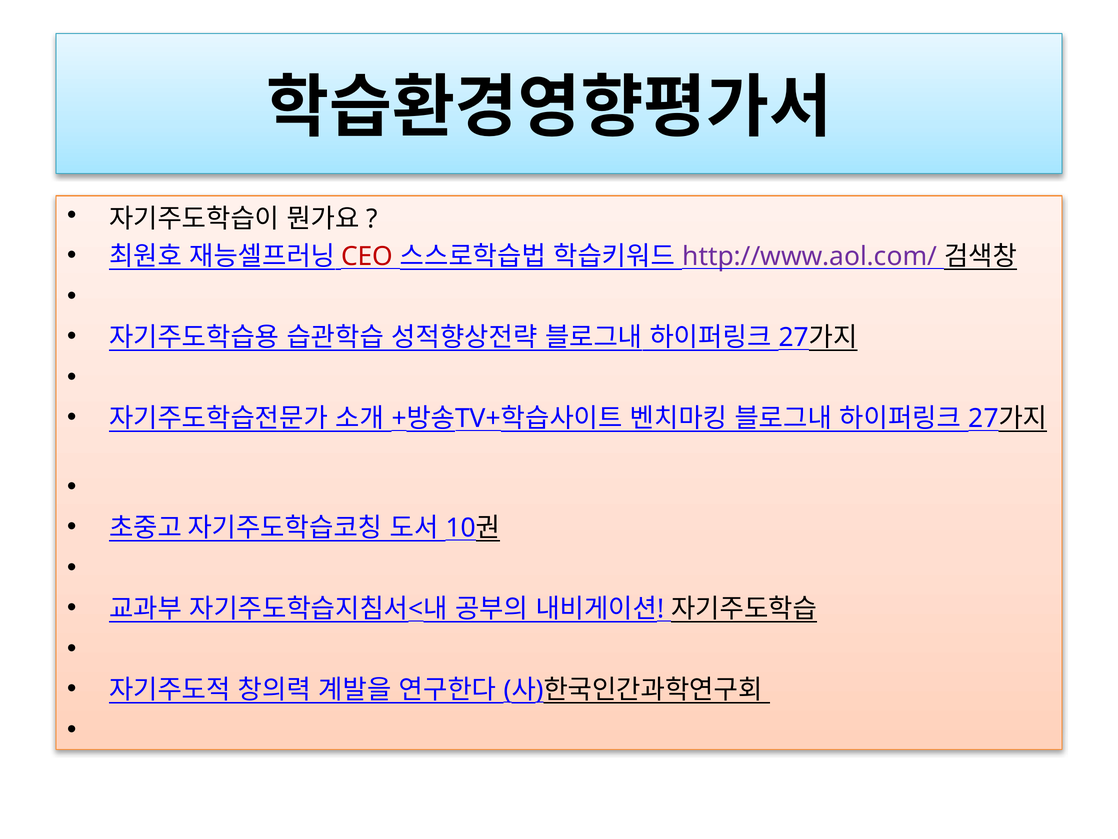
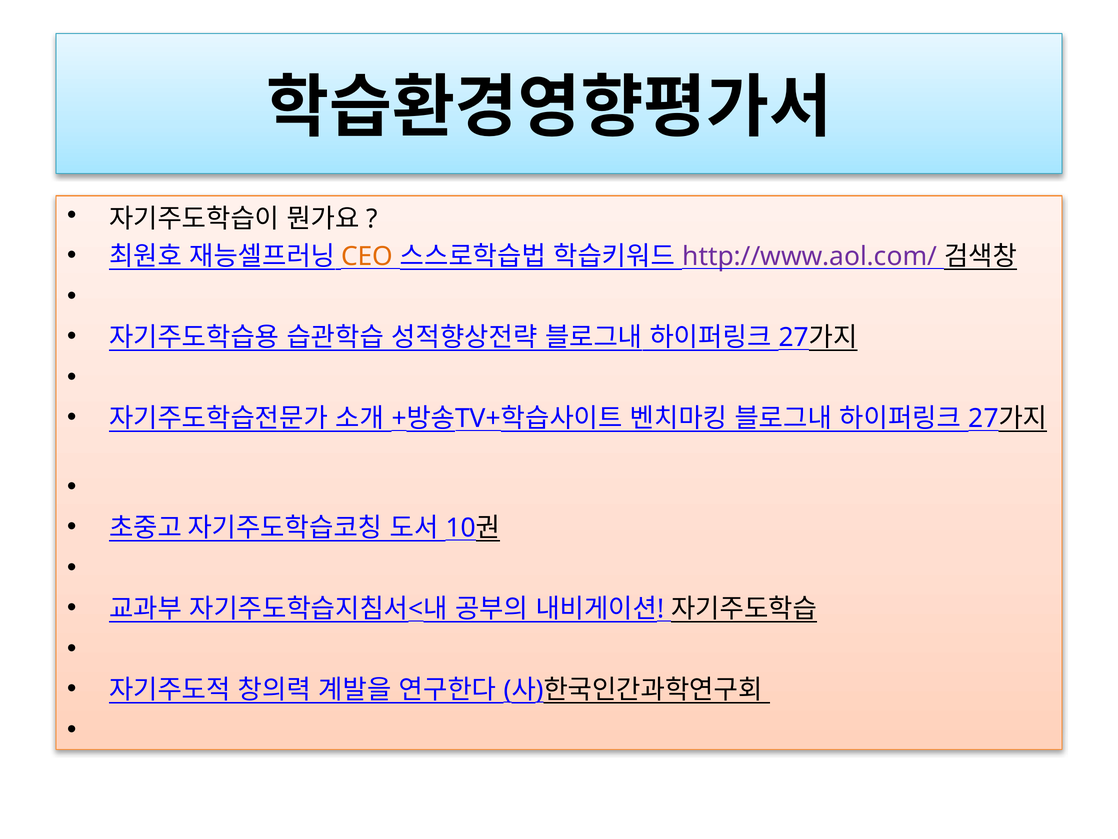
CEO colour: red -> orange
